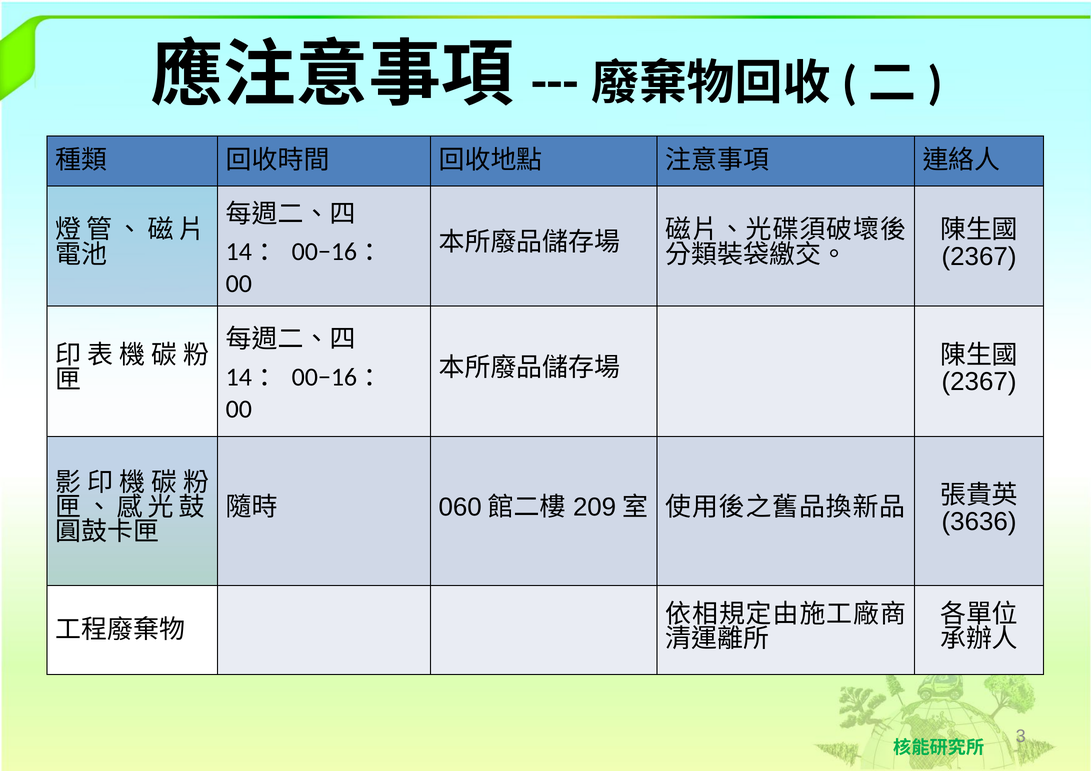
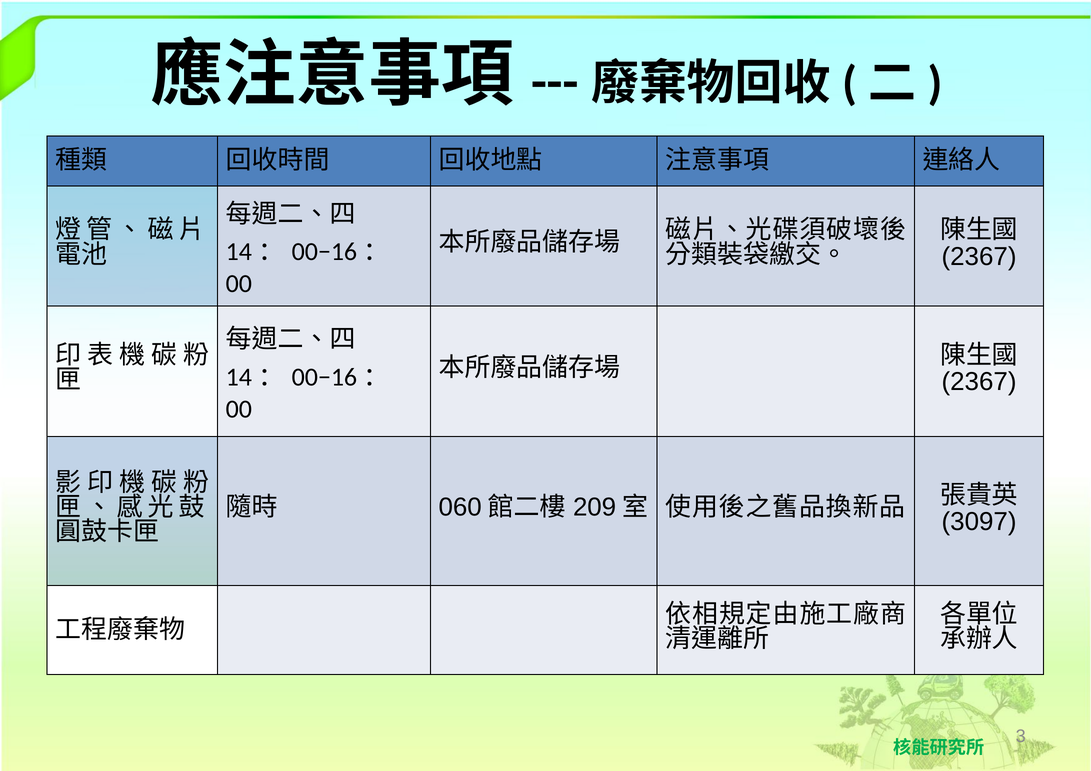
3636: 3636 -> 3097
